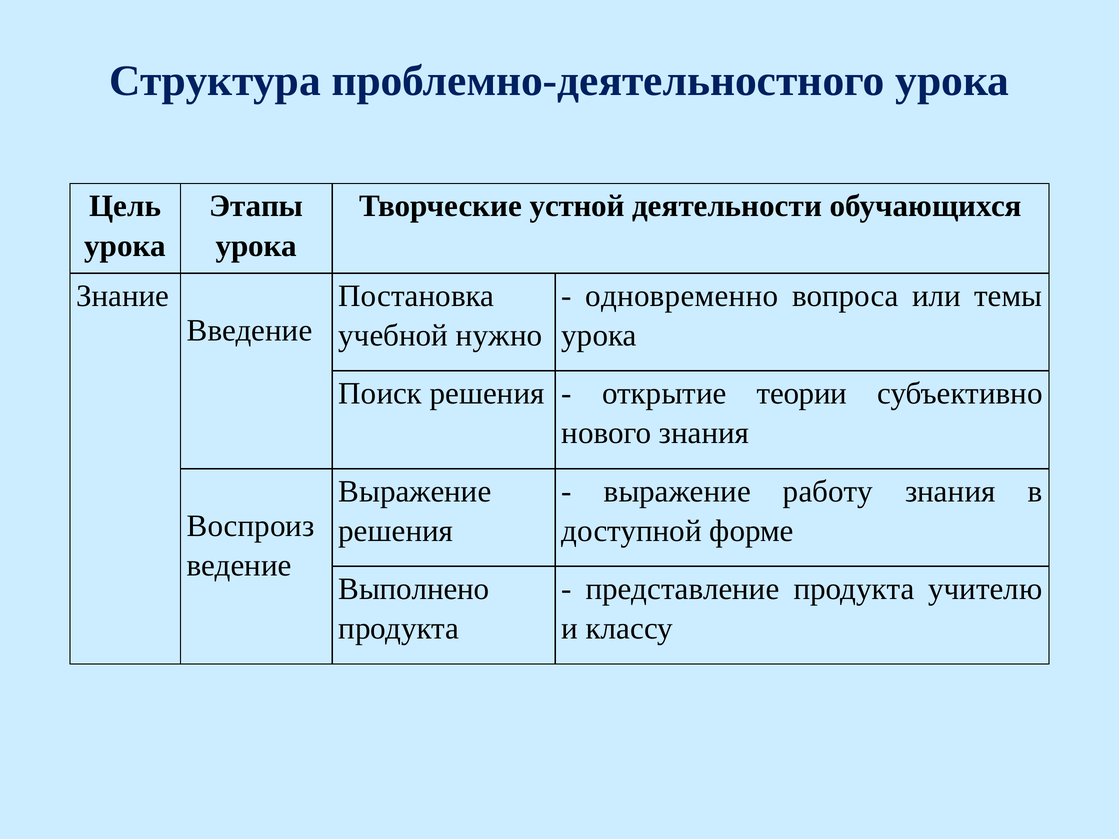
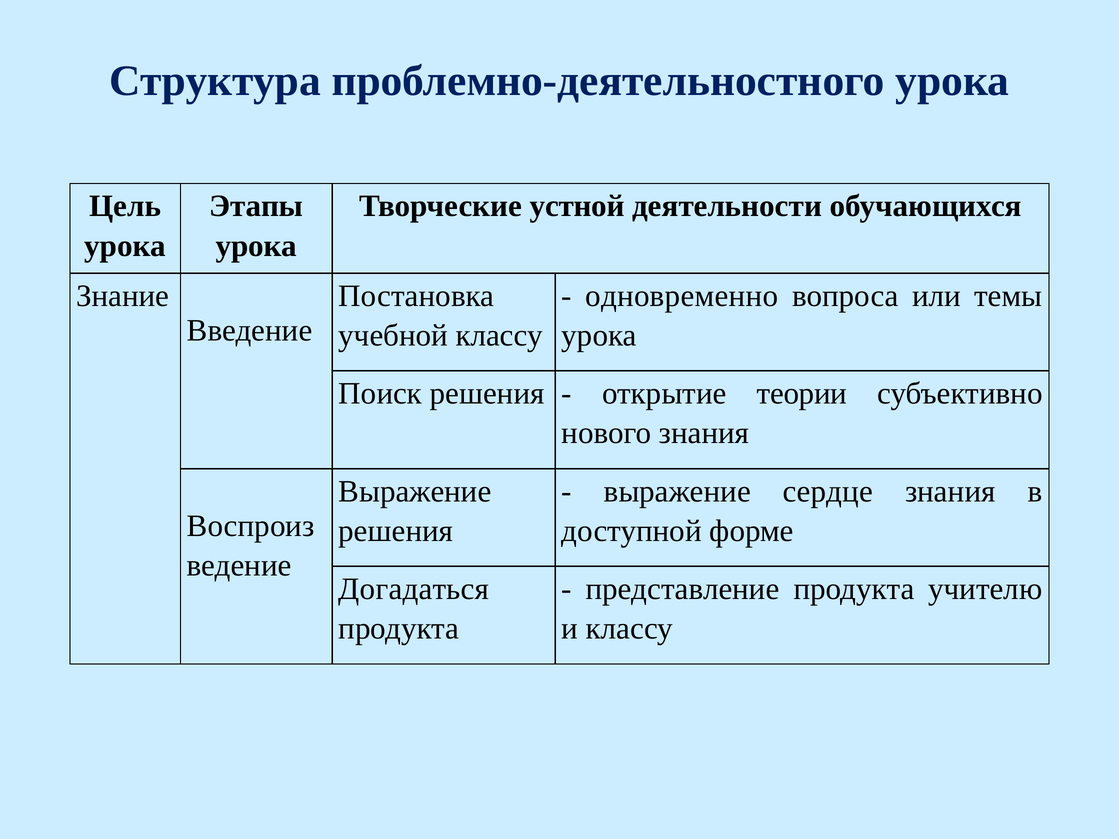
учебной нужно: нужно -> классу
работу: работу -> сердце
Выполнено: Выполнено -> Догадаться
